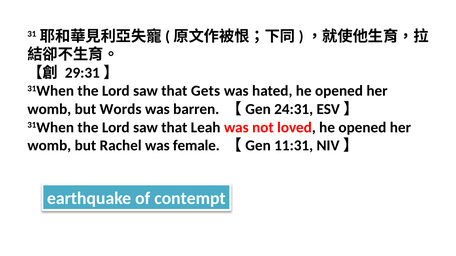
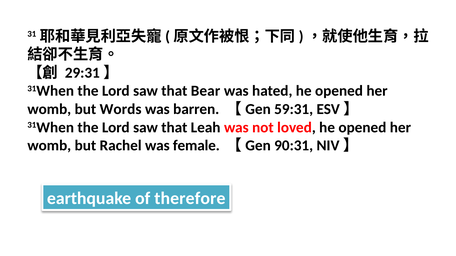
Gets: Gets -> Bear
24:31: 24:31 -> 59:31
11:31: 11:31 -> 90:31
contempt: contempt -> therefore
